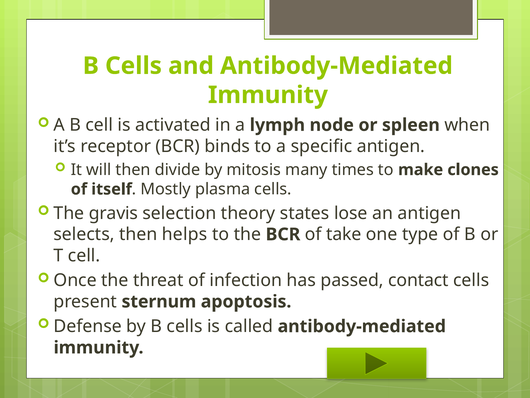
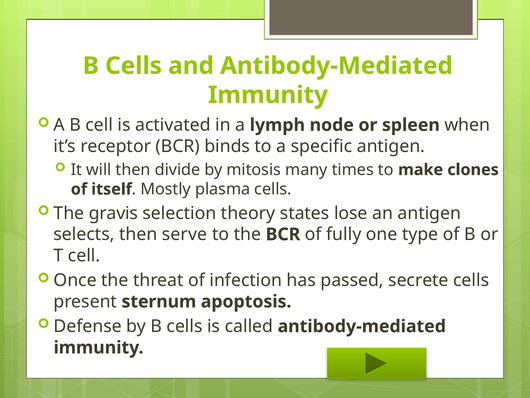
helps: helps -> serve
take: take -> fully
contact: contact -> secrete
